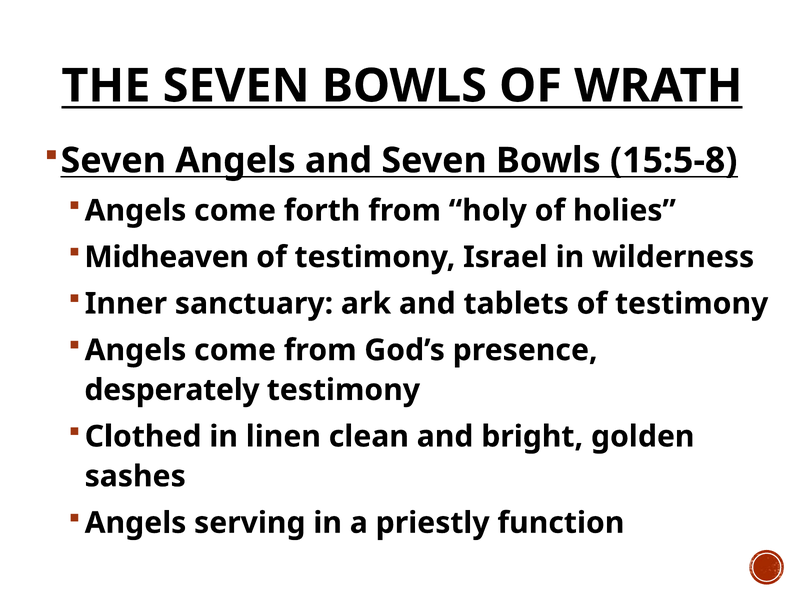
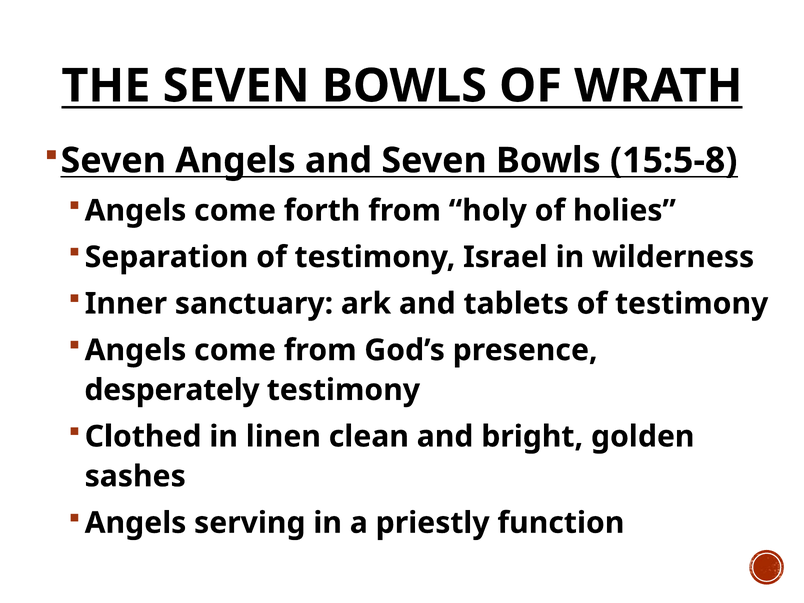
Midheaven: Midheaven -> Separation
